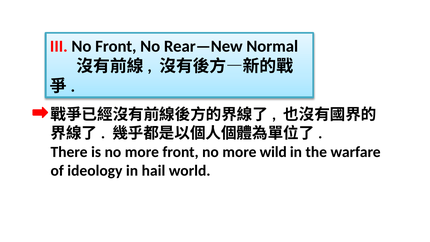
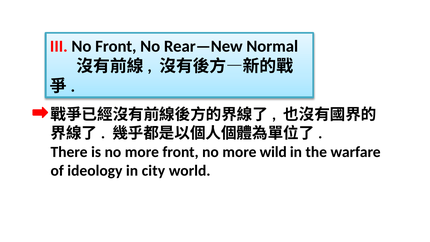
hail: hail -> city
